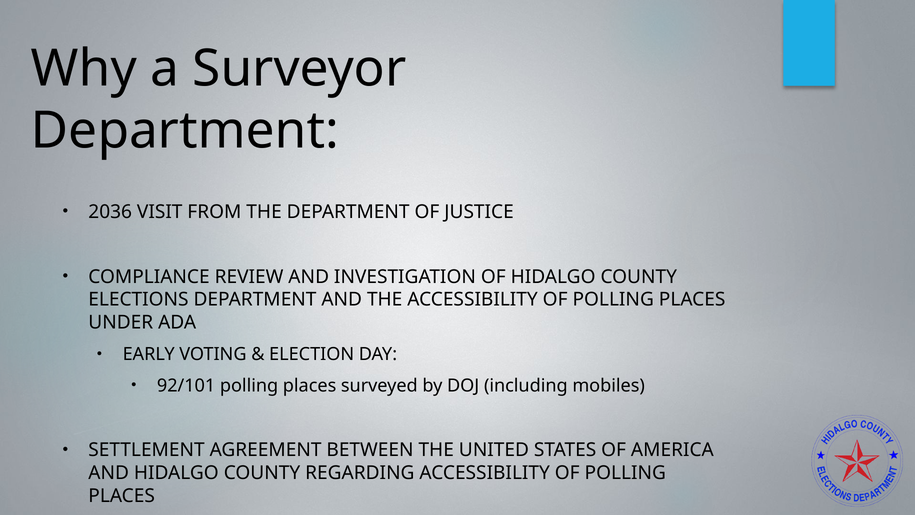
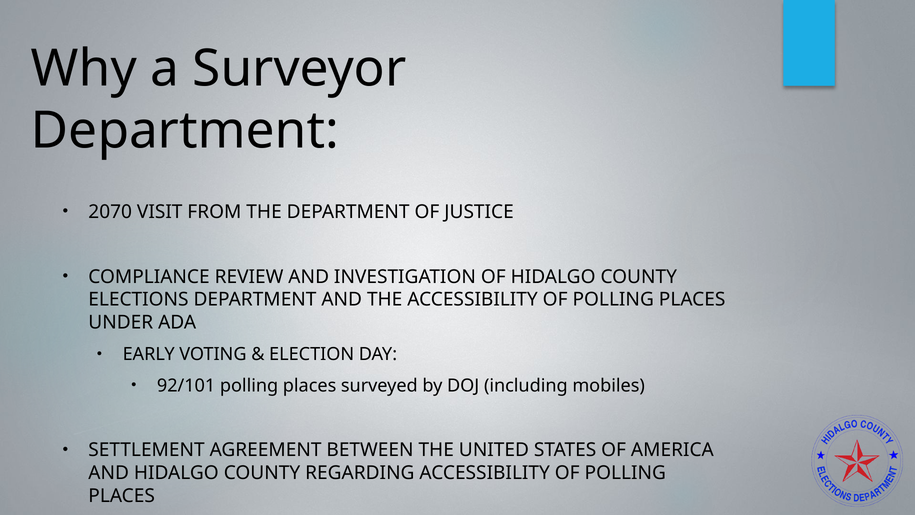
2036: 2036 -> 2070
